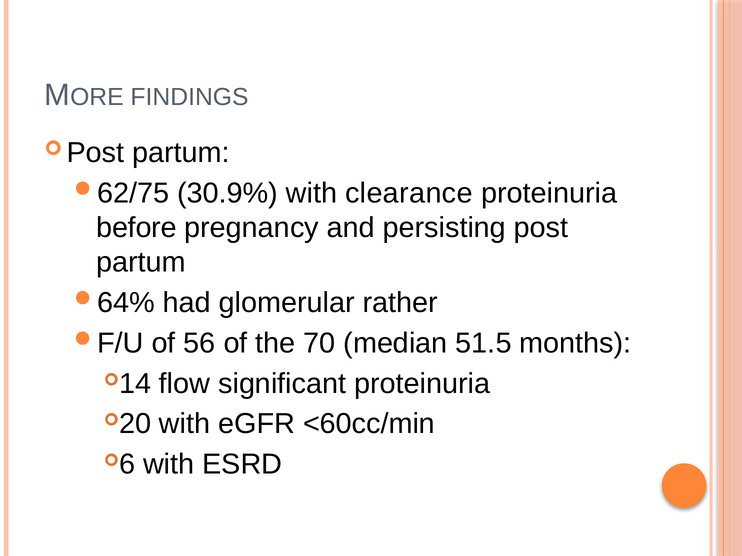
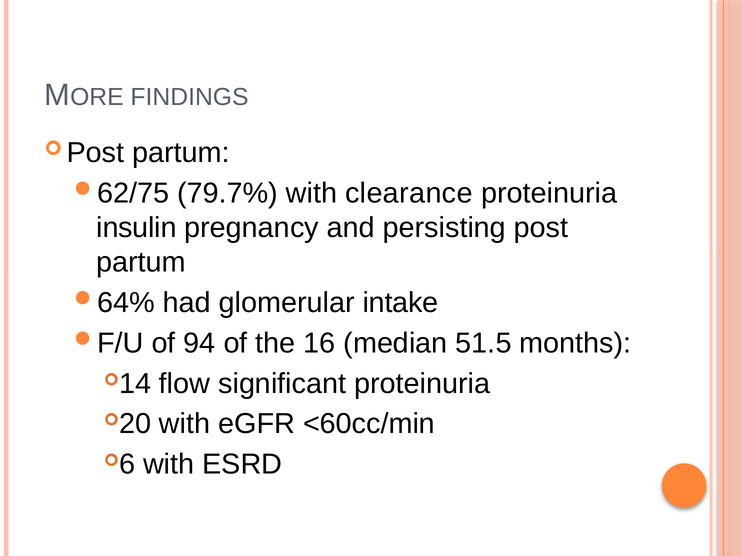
30.9%: 30.9% -> 79.7%
before: before -> insulin
rather: rather -> intake
56: 56 -> 94
70: 70 -> 16
